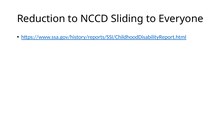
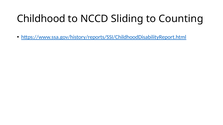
Reduction: Reduction -> Childhood
Everyone: Everyone -> Counting
